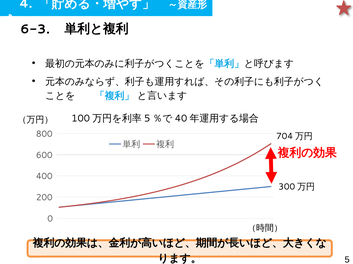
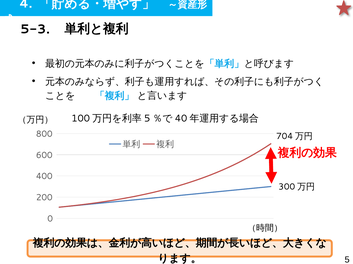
6-3: 6-3 -> 5-3
